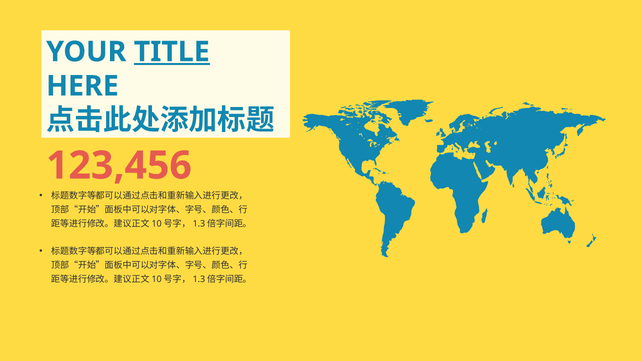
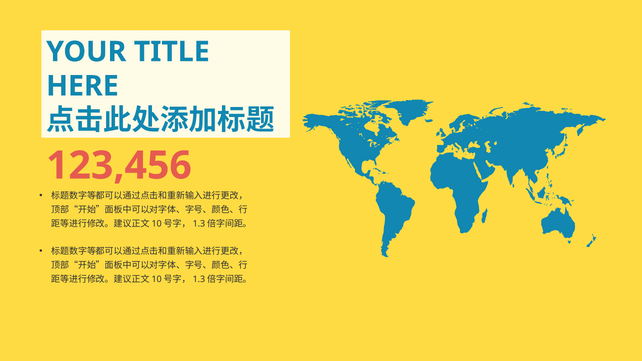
TITLE underline: present -> none
